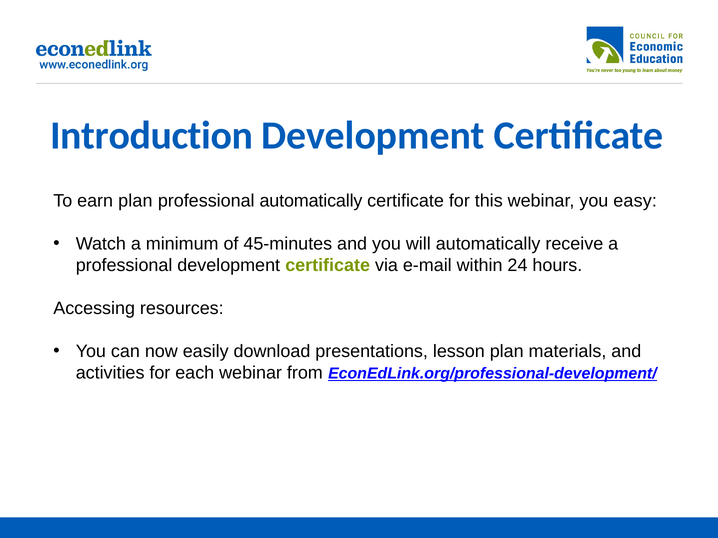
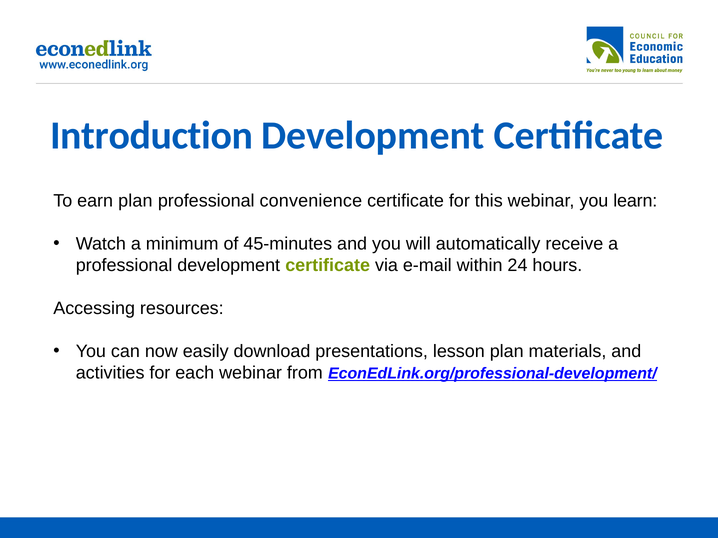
professional automatically: automatically -> convenience
easy: easy -> learn
